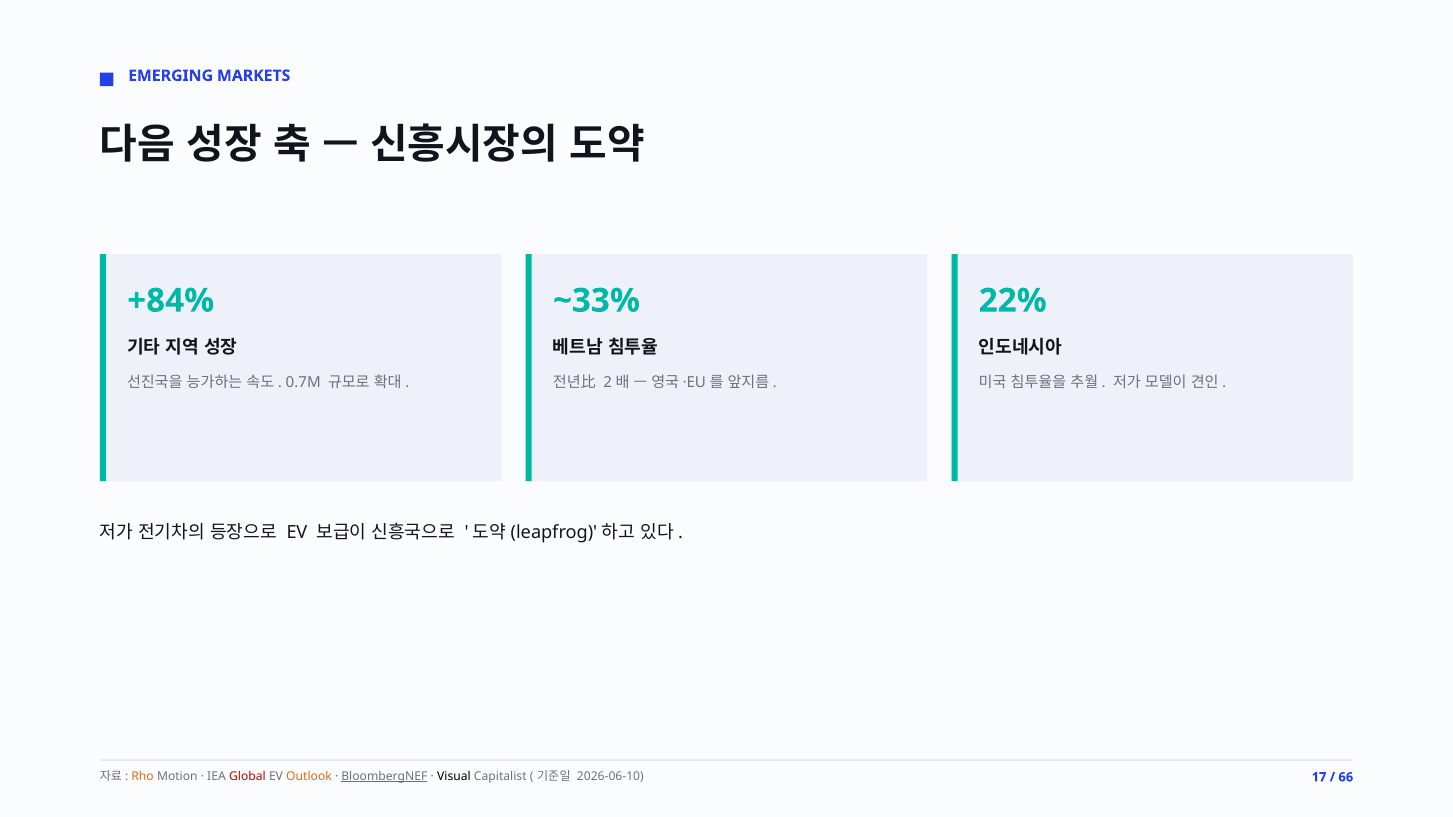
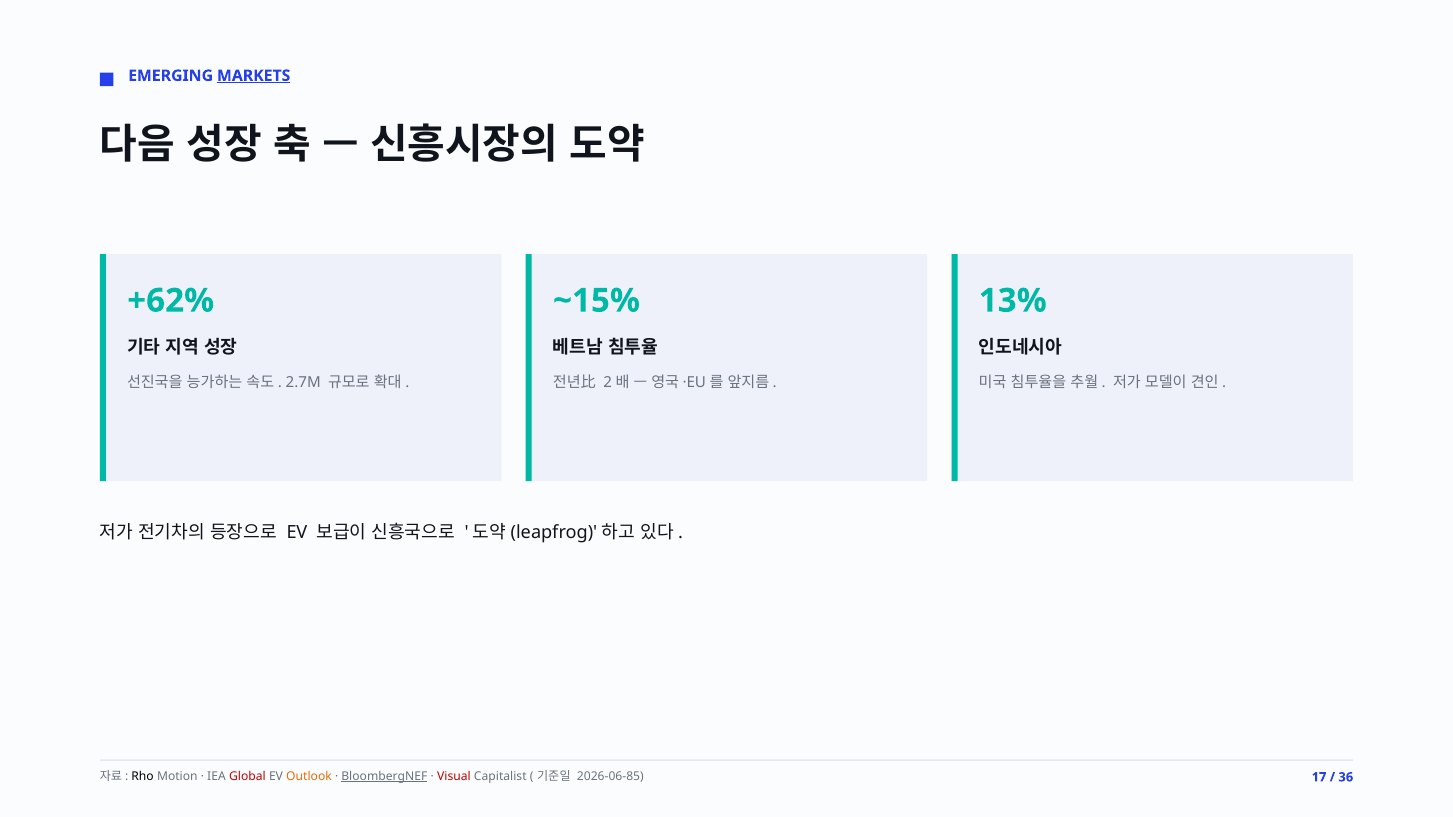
MARKETS underline: none -> present
+84%: +84% -> +62%
~33%: ~33% -> ~15%
22%: 22% -> 13%
0.7M: 0.7M -> 2.7M
Rho colour: orange -> black
Visual colour: black -> red
2026-06-10: 2026-06-10 -> 2026-06-85
66: 66 -> 36
